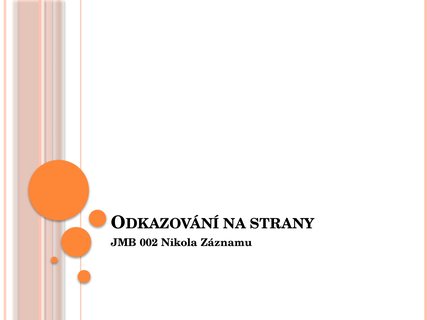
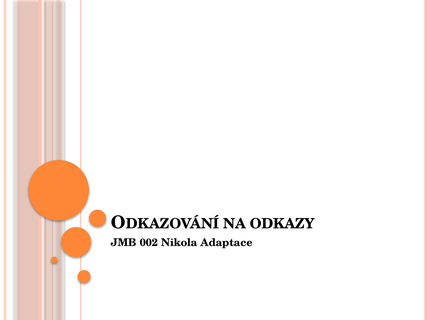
STRANY: STRANY -> ODKAZY
Záznamu: Záznamu -> Adaptace
